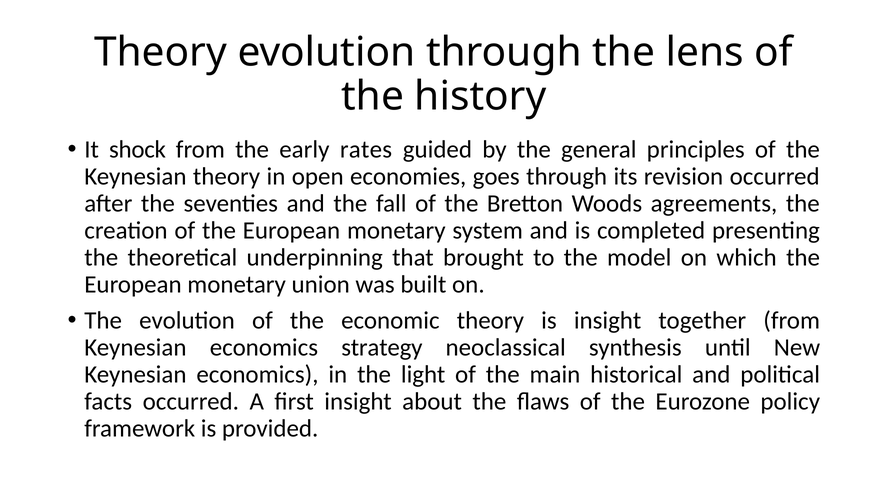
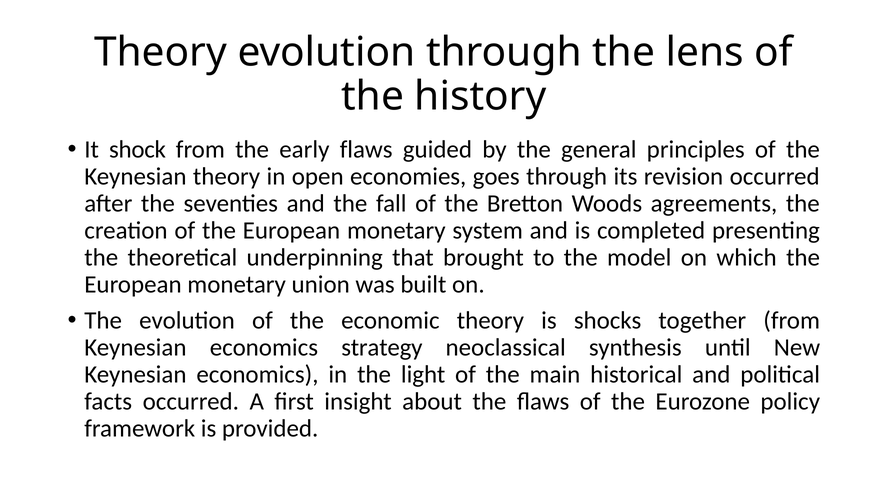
early rates: rates -> flaws
is insight: insight -> shocks
